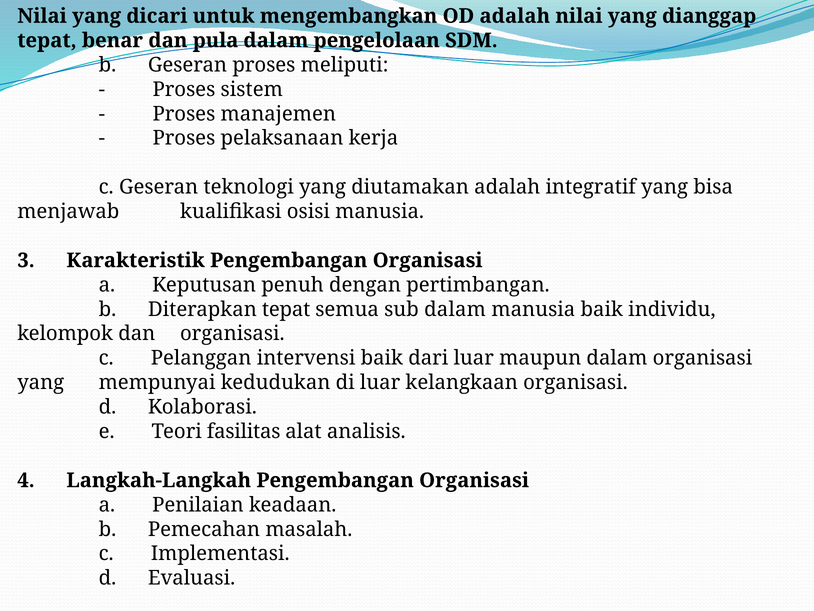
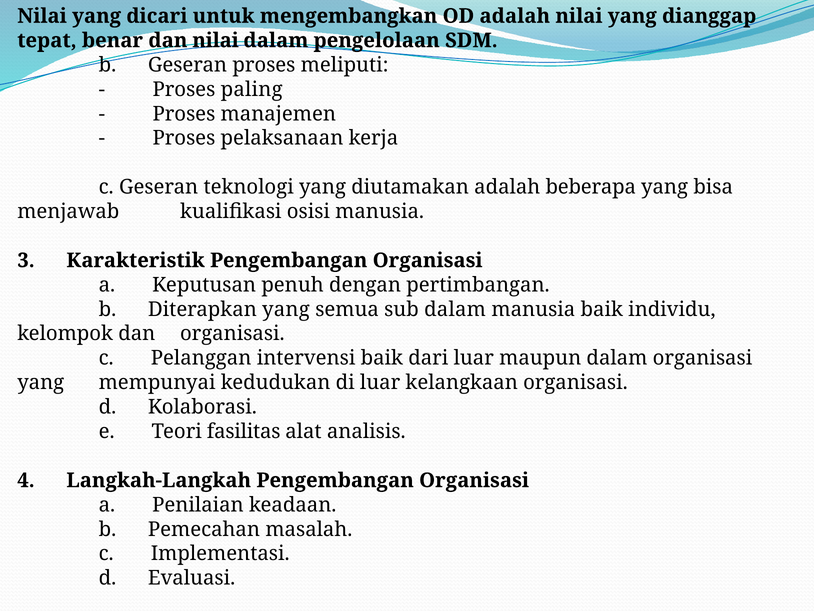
dan pula: pula -> nilai
sistem: sistem -> paling
integratif: integratif -> beberapa
Diterapkan tepat: tepat -> yang
